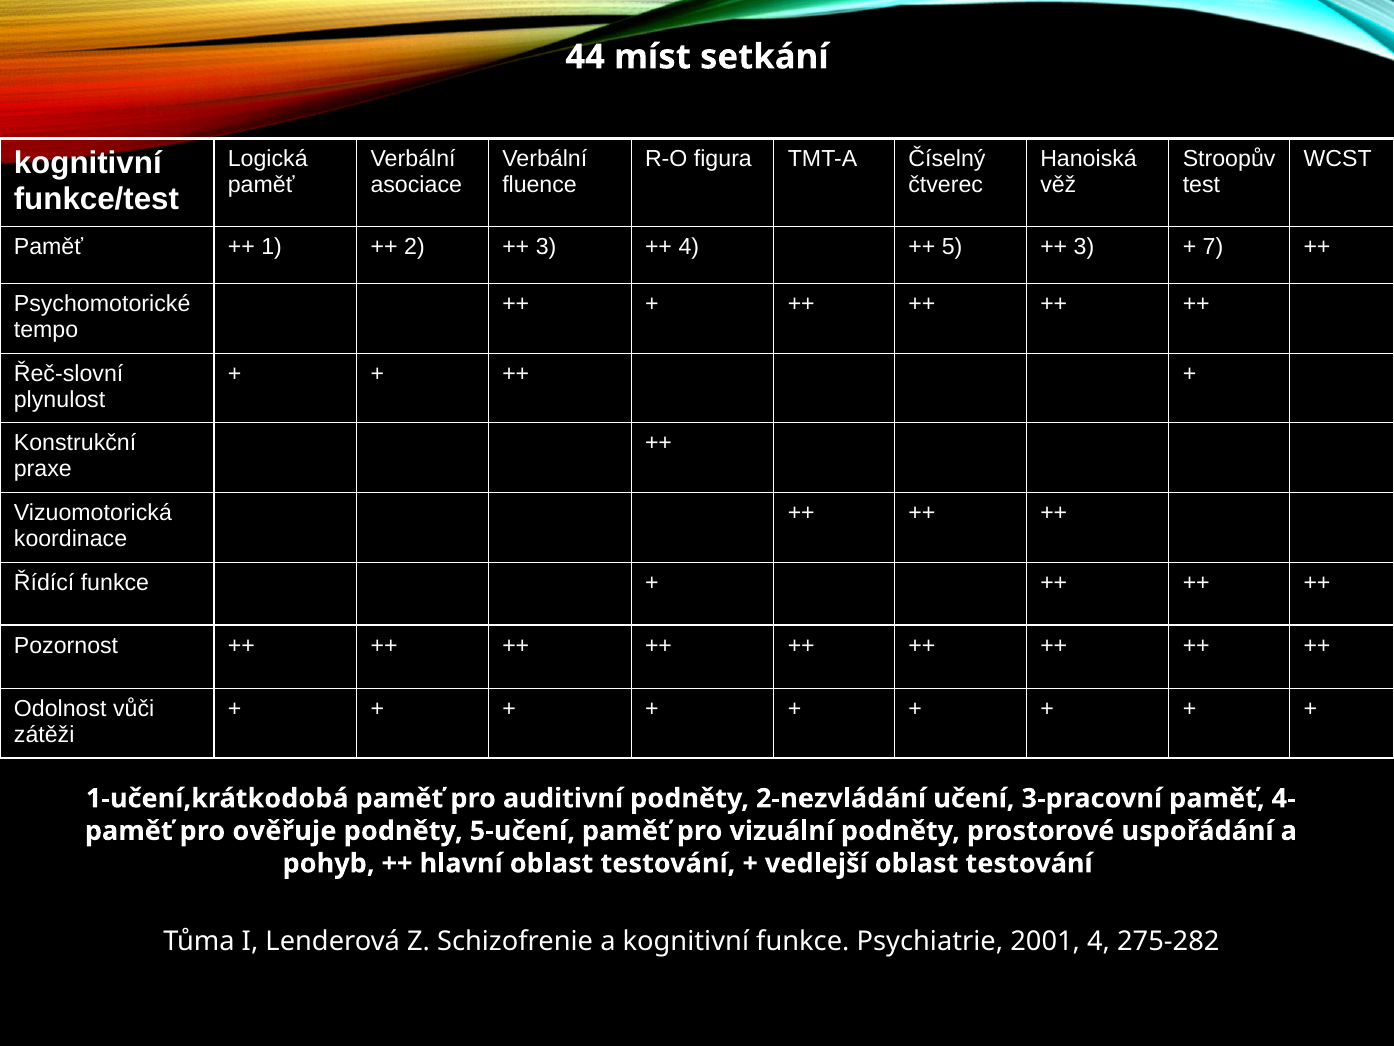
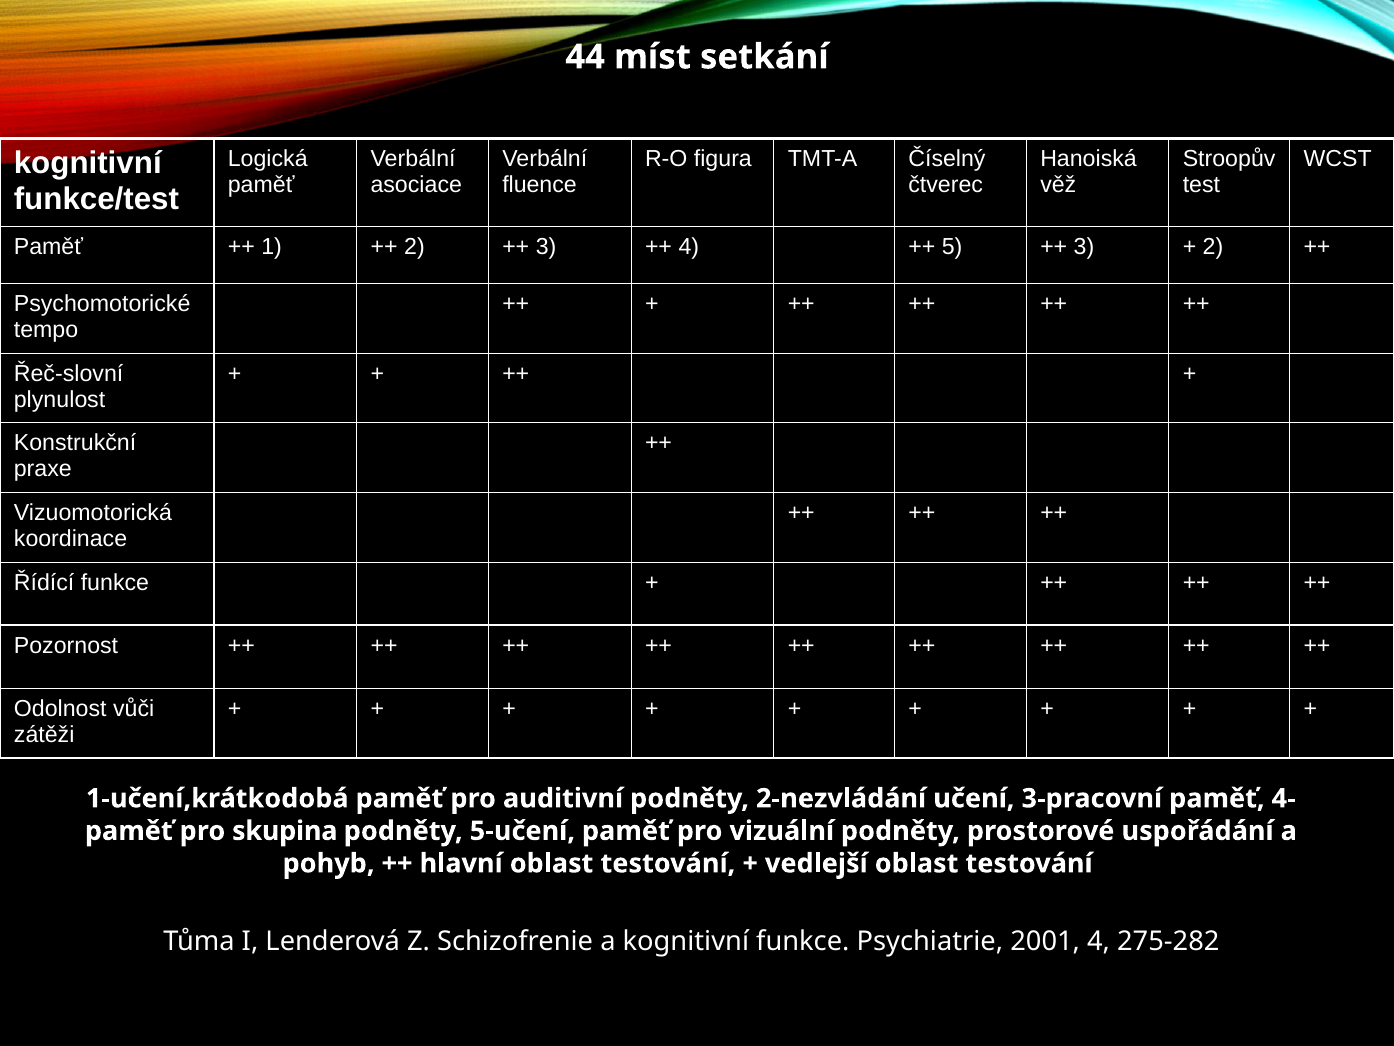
7 at (1213, 247): 7 -> 2
ověřuje: ověřuje -> skupina
